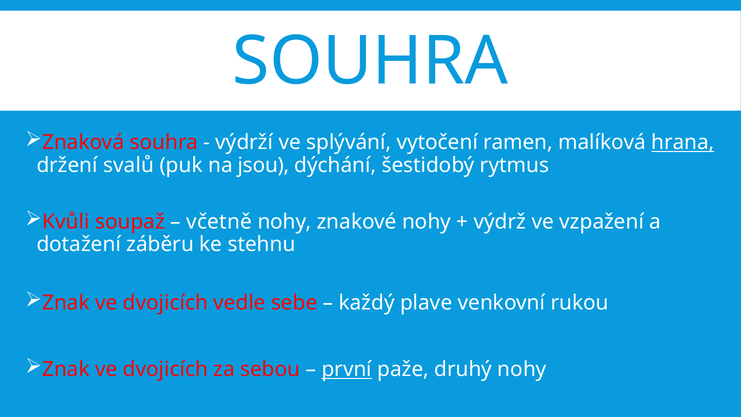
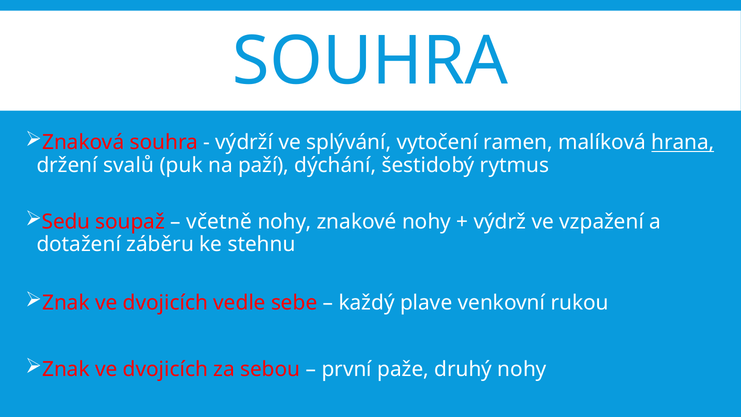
jsou: jsou -> paží
Kvůli: Kvůli -> Sedu
první underline: present -> none
